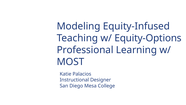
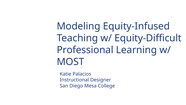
Equity-Options: Equity-Options -> Equity-Difficult
